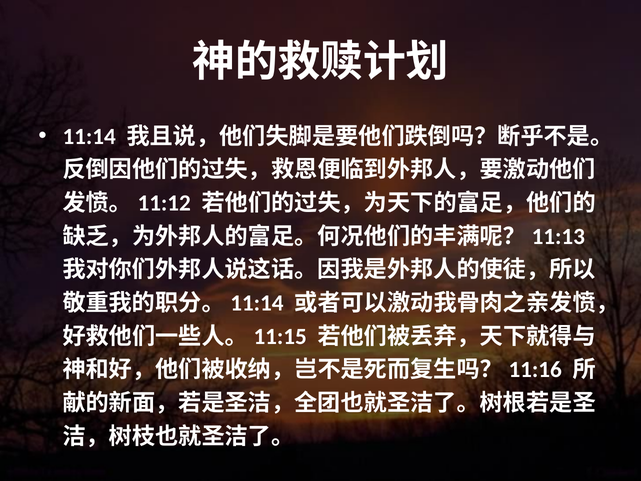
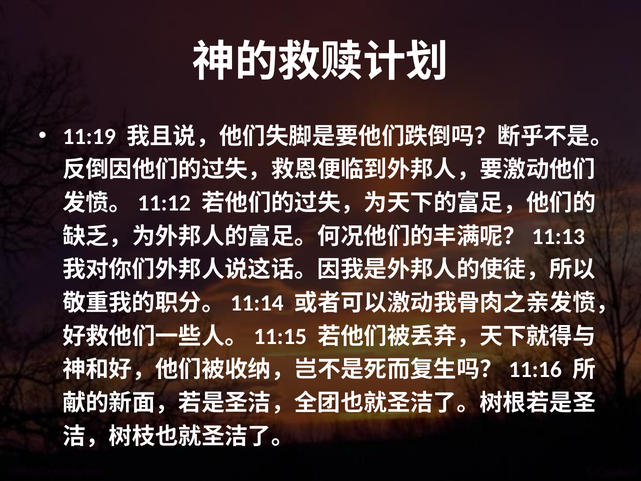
11:14: 11:14 -> 11:19
